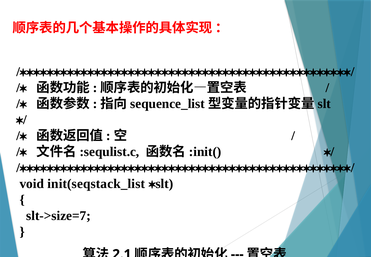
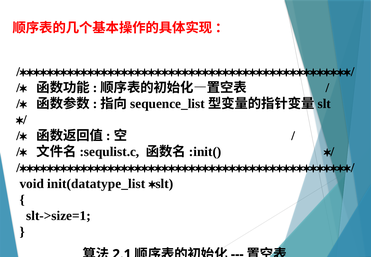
init(seqstack_list: init(seqstack_list -> init(datatype_list
slt->size=7: slt->size=7 -> slt->size=1
